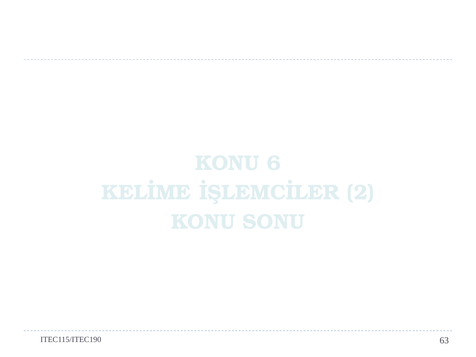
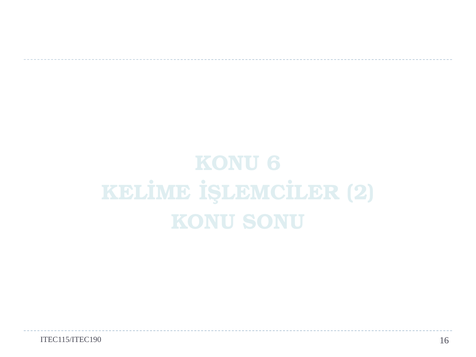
63: 63 -> 16
